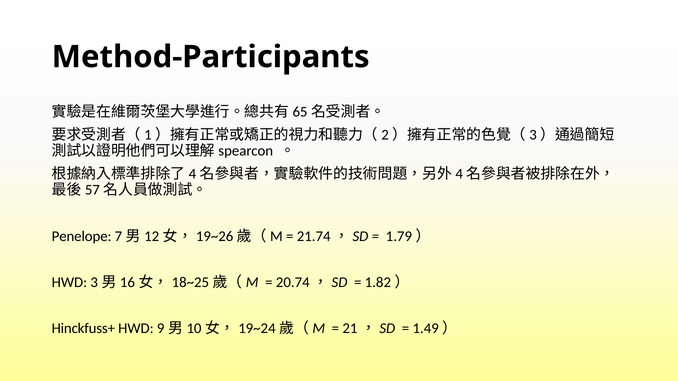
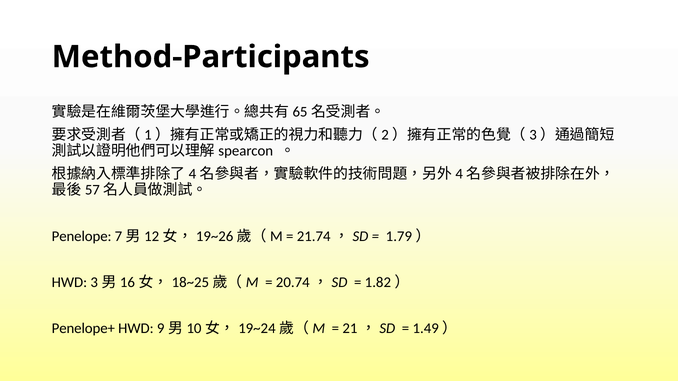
Hinckfuss+: Hinckfuss+ -> Penelope+
